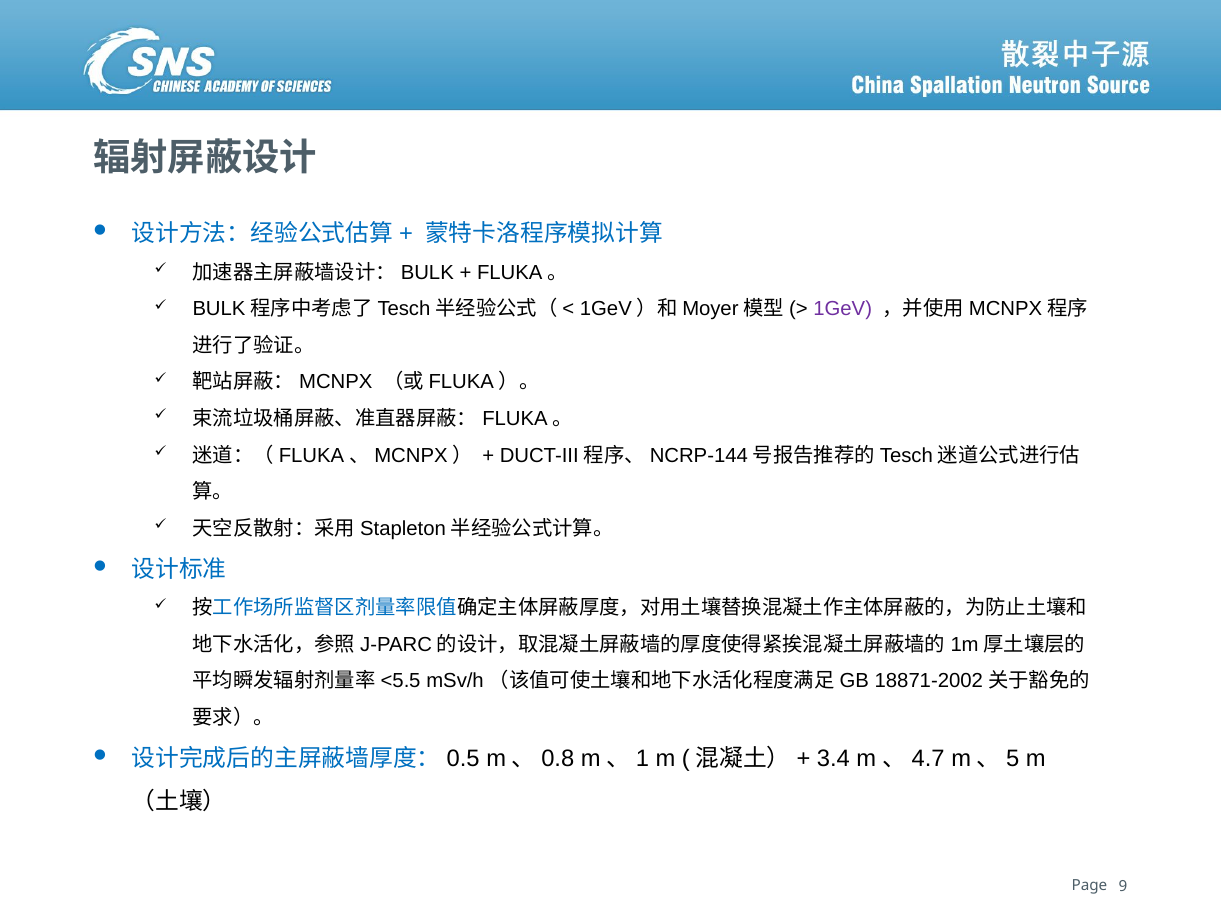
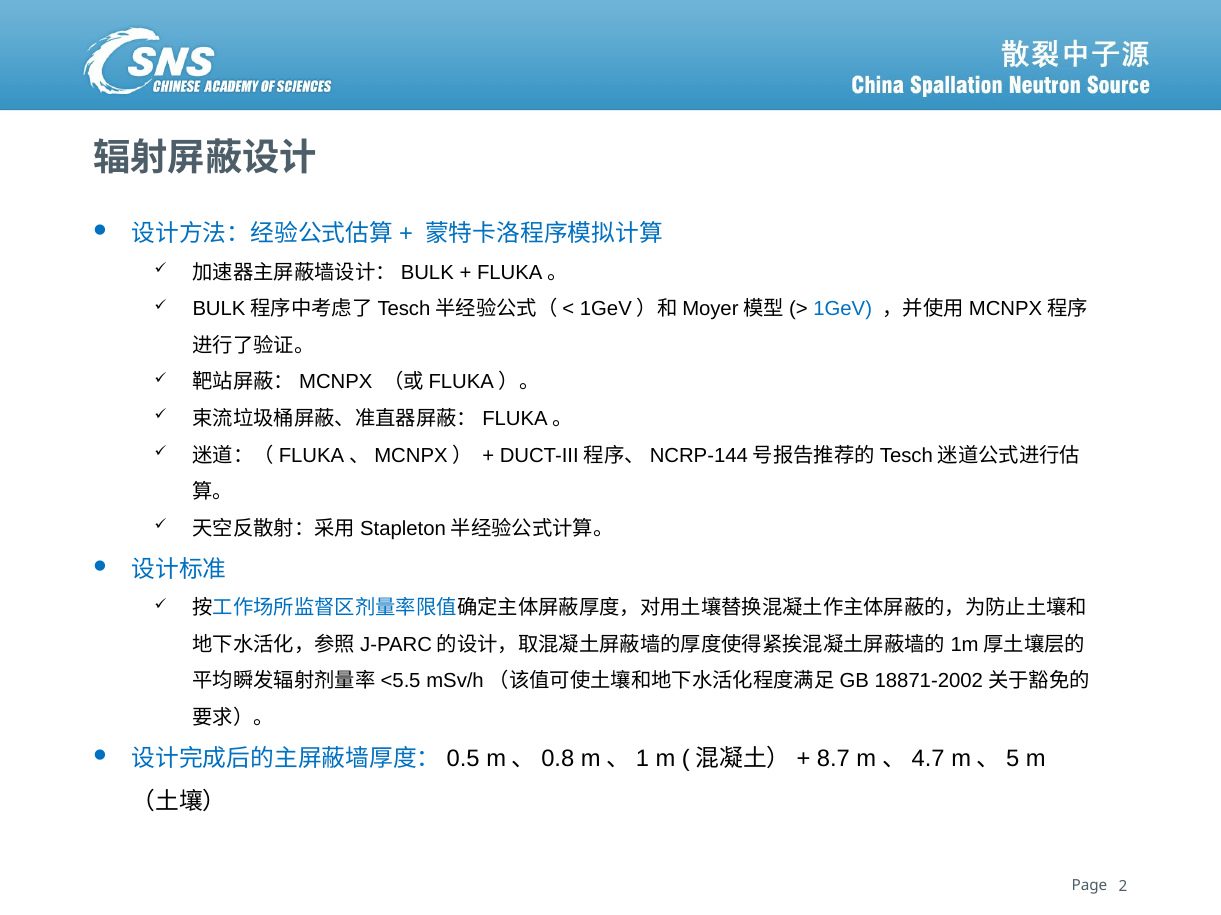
1GeV colour: purple -> blue
3.4: 3.4 -> 8.7
9: 9 -> 2
